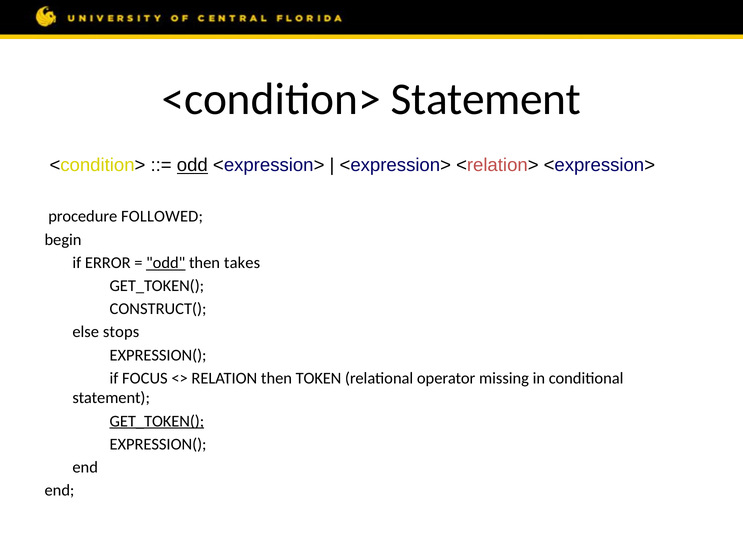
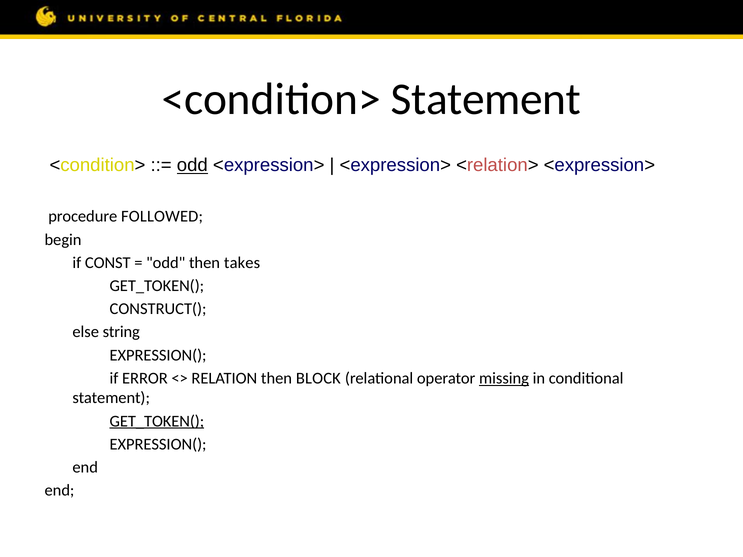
ERROR: ERROR -> CONST
odd at (166, 263) underline: present -> none
stops: stops -> string
FOCUS: FOCUS -> ERROR
TOKEN: TOKEN -> BLOCK
missing underline: none -> present
